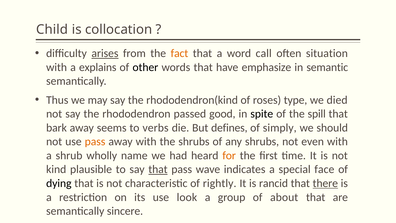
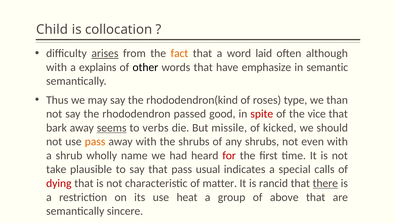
call: call -> laid
situation: situation -> although
died: died -> than
spite colour: black -> red
spill: spill -> vice
seems underline: none -> present
defines: defines -> missile
simply: simply -> kicked
for colour: orange -> red
kind: kind -> take
that at (158, 169) underline: present -> none
wave: wave -> usual
face: face -> calls
dying colour: black -> red
rightly: rightly -> matter
look: look -> heat
about: about -> above
